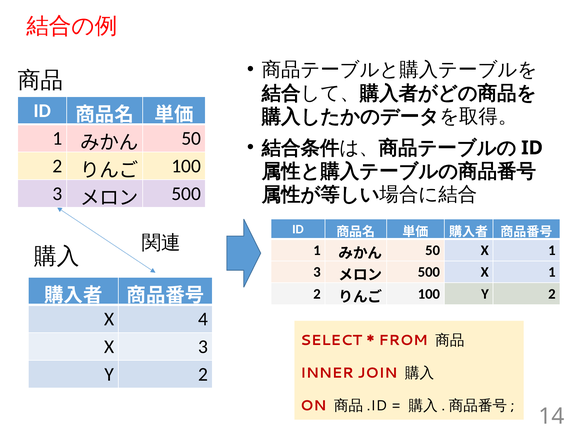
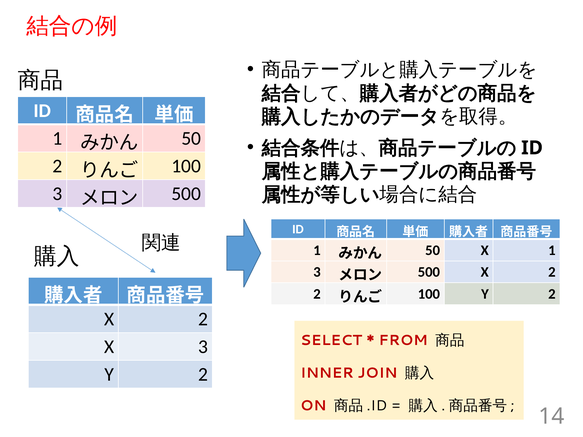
500 X 1: 1 -> 2
4 at (203, 319): 4 -> 2
